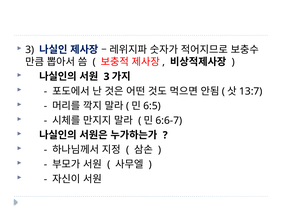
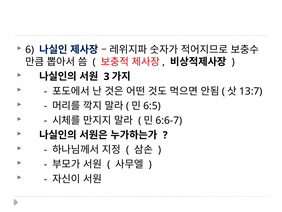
3 at (30, 50): 3 -> 6
